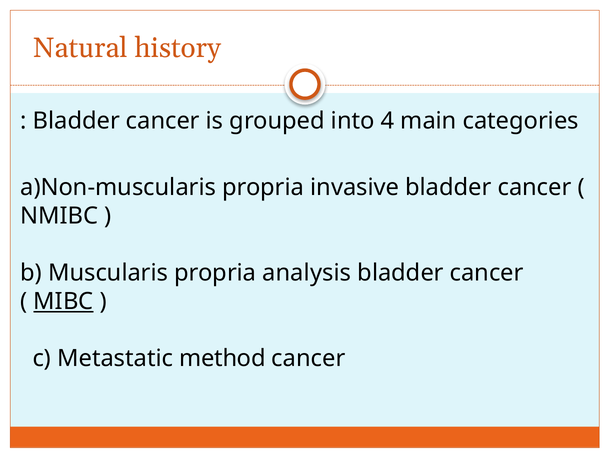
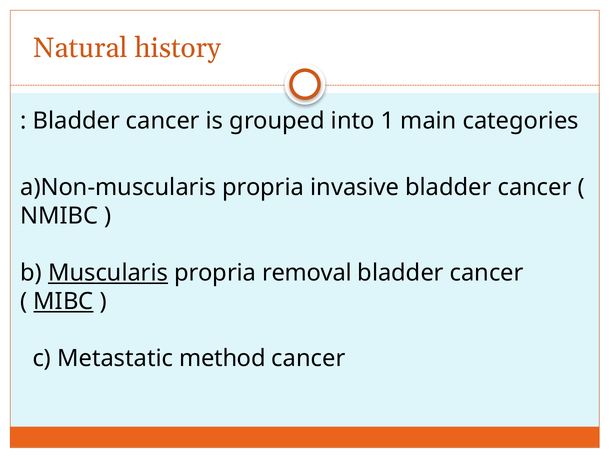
4: 4 -> 1
Muscularis underline: none -> present
analysis: analysis -> removal
